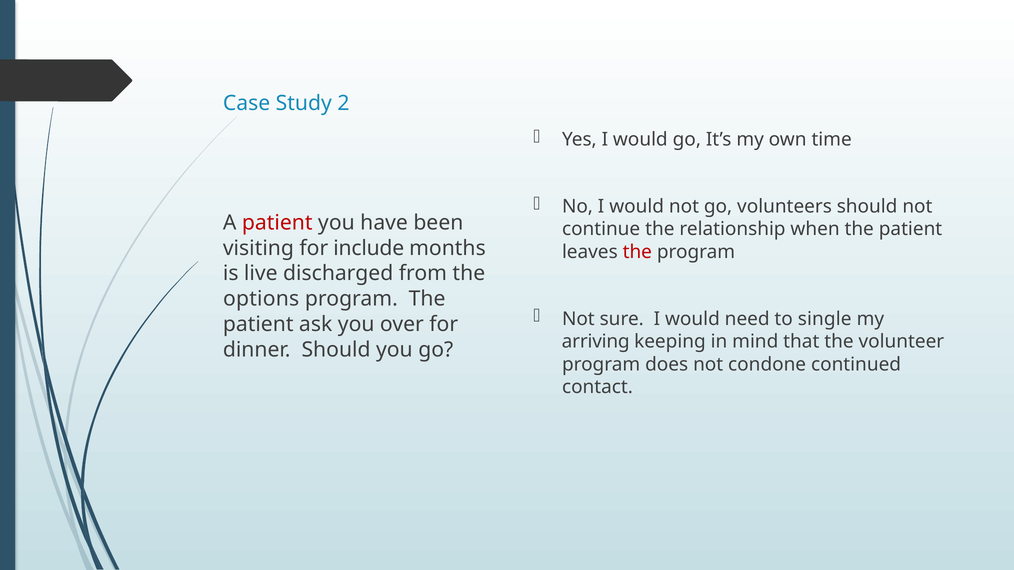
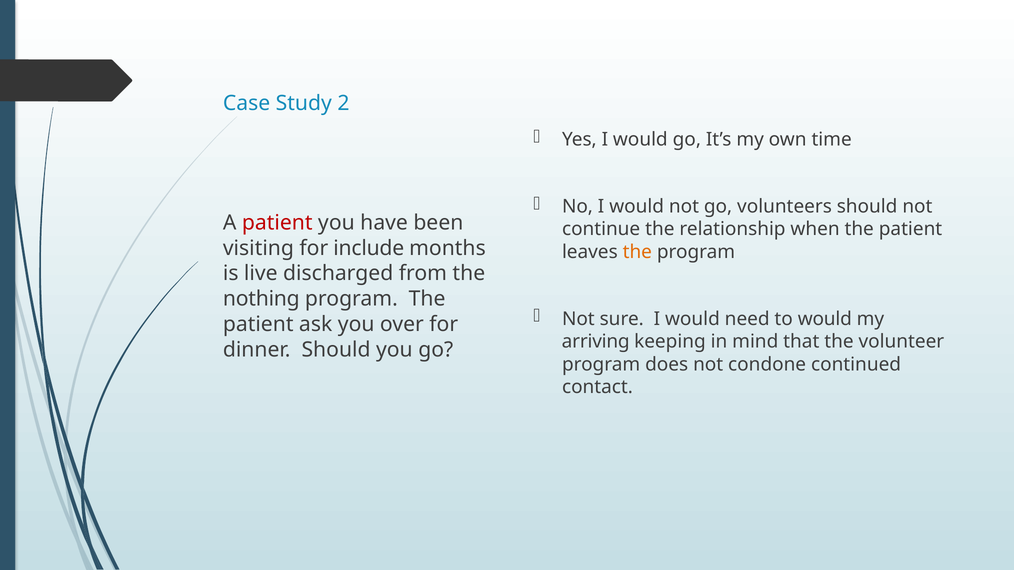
the at (637, 252) colour: red -> orange
options: options -> nothing
to single: single -> would
